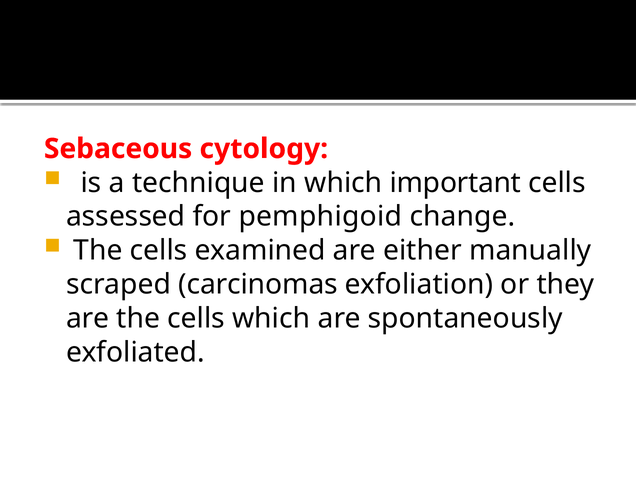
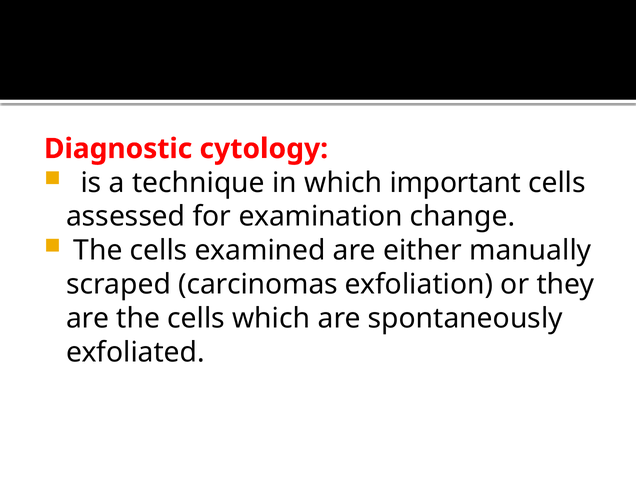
Sebaceous: Sebaceous -> Diagnostic
pemphigoid: pemphigoid -> examination
